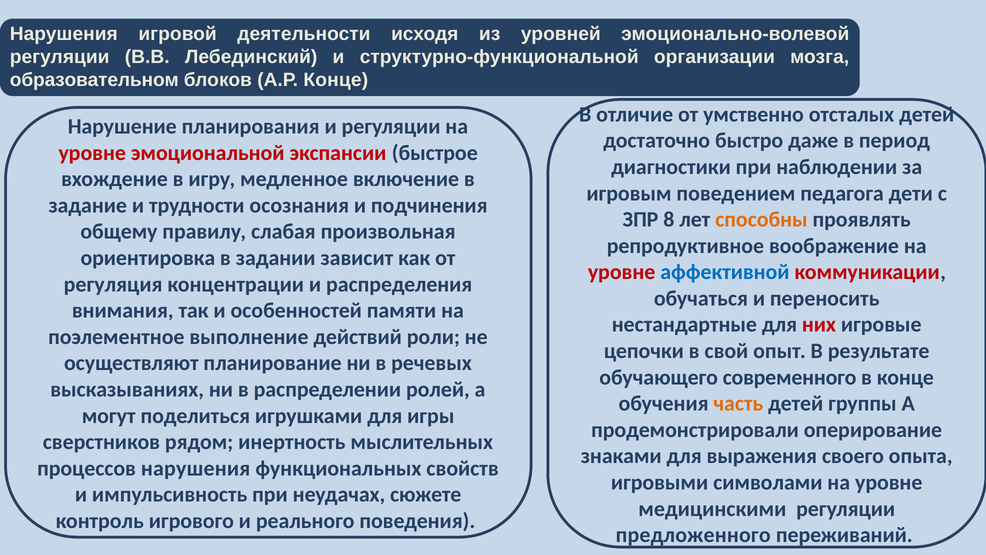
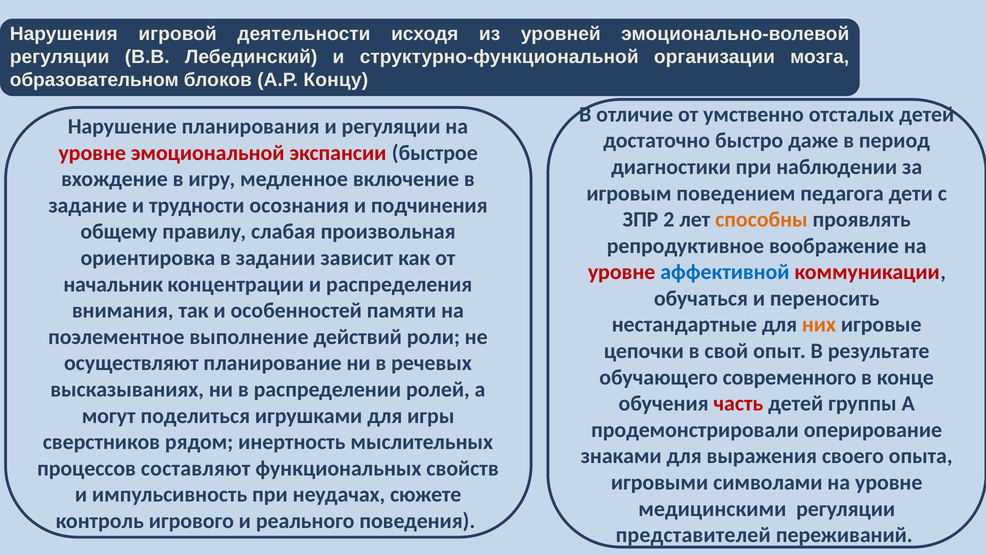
А.Р Конце: Конце -> Концу
8: 8 -> 2
регуляция: регуляция -> начальник
них colour: red -> orange
часть colour: orange -> red
процессов нарушения: нарушения -> составляют
предложенного: предложенного -> представителей
